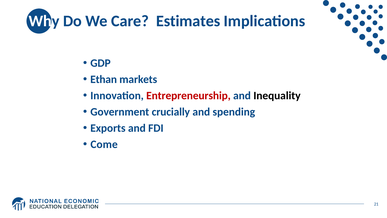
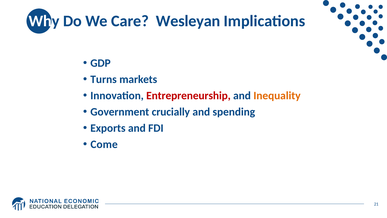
Estimates: Estimates -> Wesleyan
Ethan: Ethan -> Turns
Inequality colour: black -> orange
